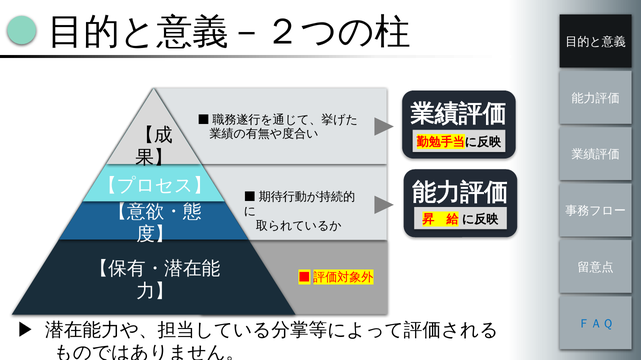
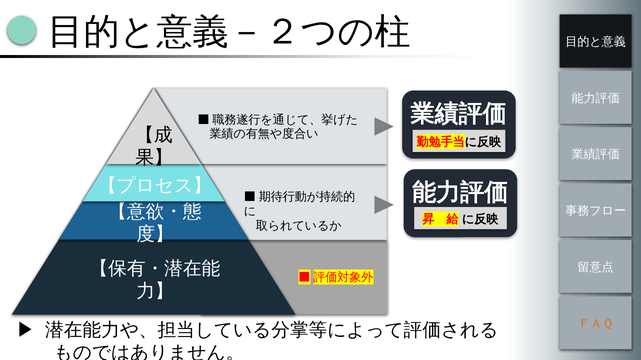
ＦＡＱ colour: blue -> orange
